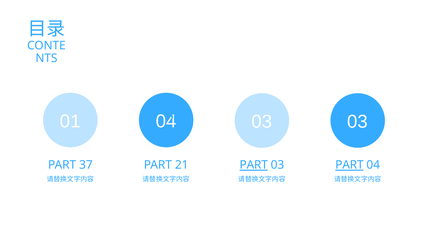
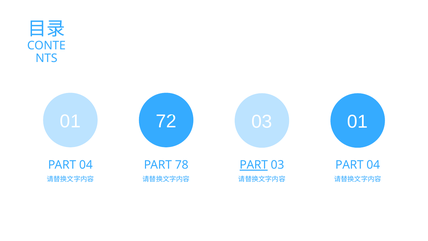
01 04: 04 -> 72
03 03: 03 -> 01
37 at (86, 165): 37 -> 04
21: 21 -> 78
PART at (349, 165) underline: present -> none
